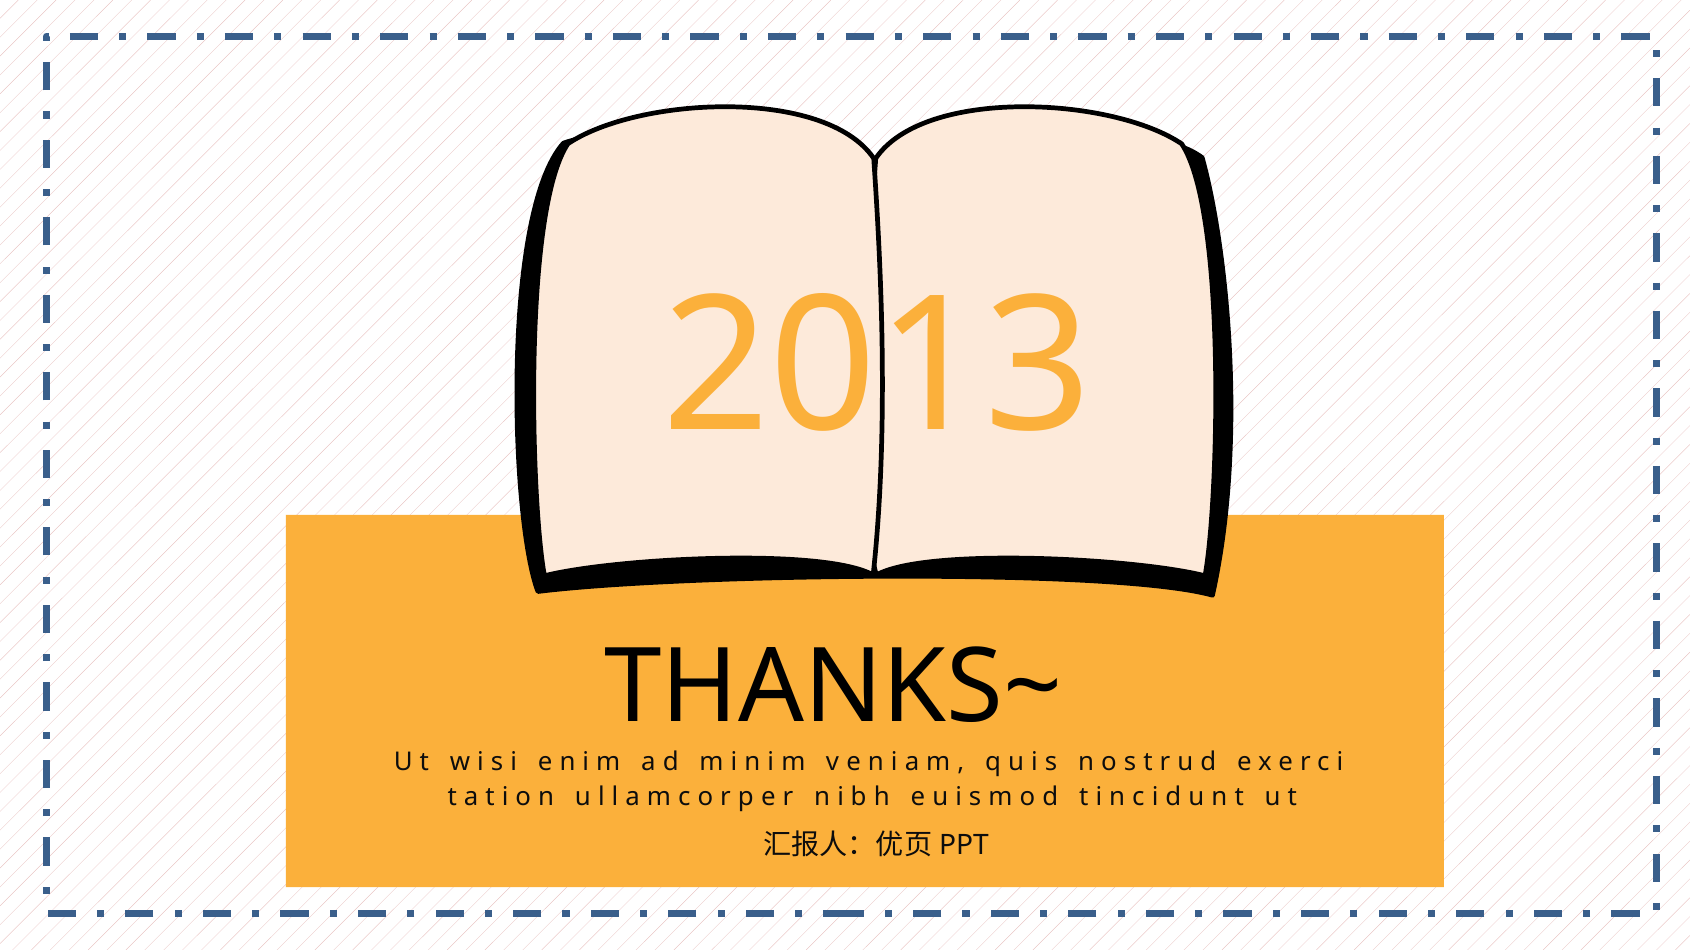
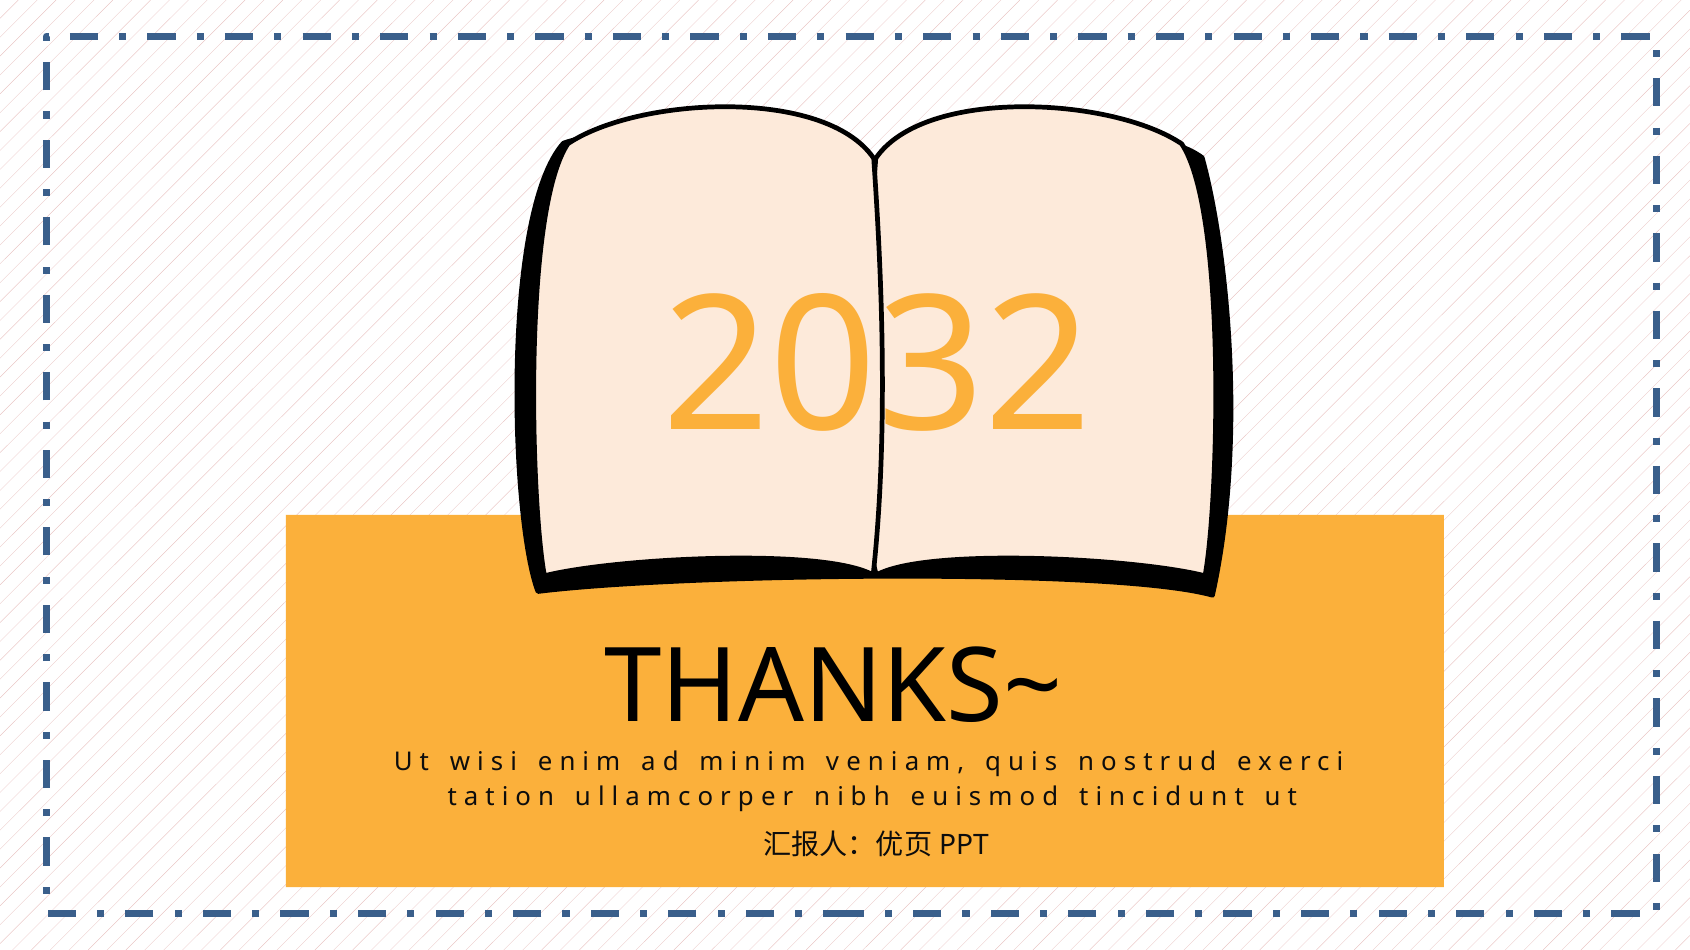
2013: 2013 -> 2032
